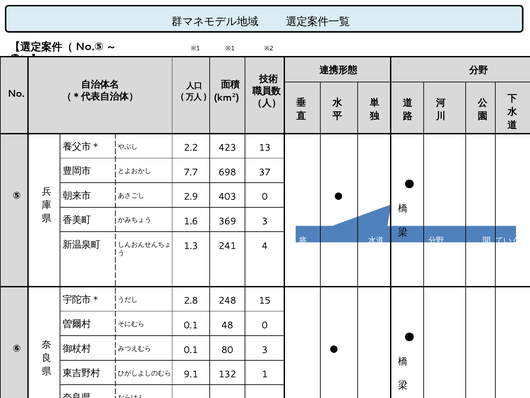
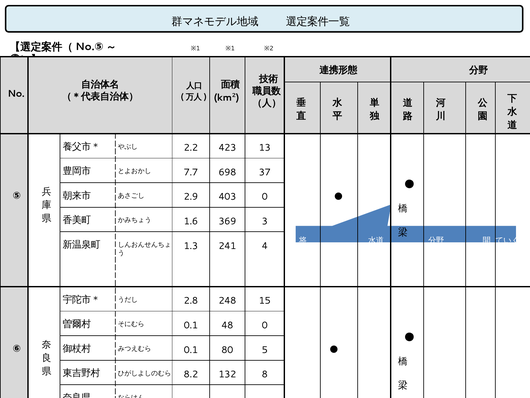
80 3: 3 -> 5
9.1: 9.1 -> 8.2
1: 1 -> 8
